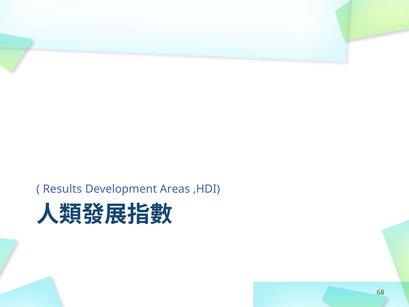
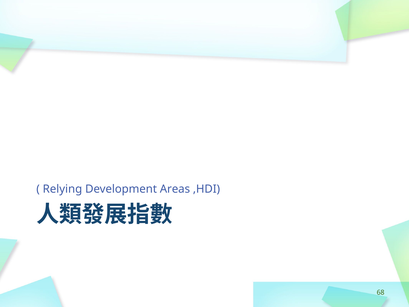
Results: Results -> Relying
